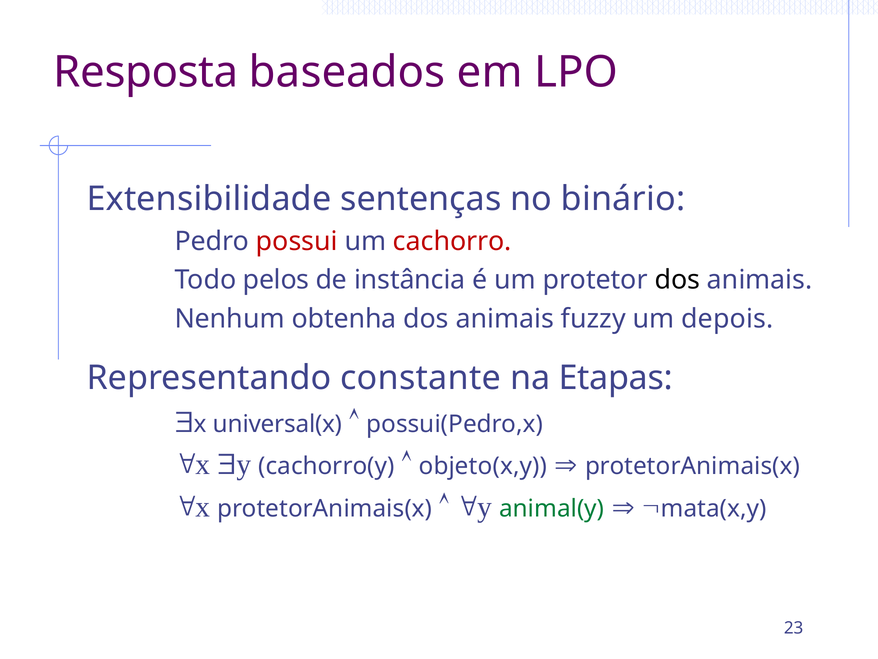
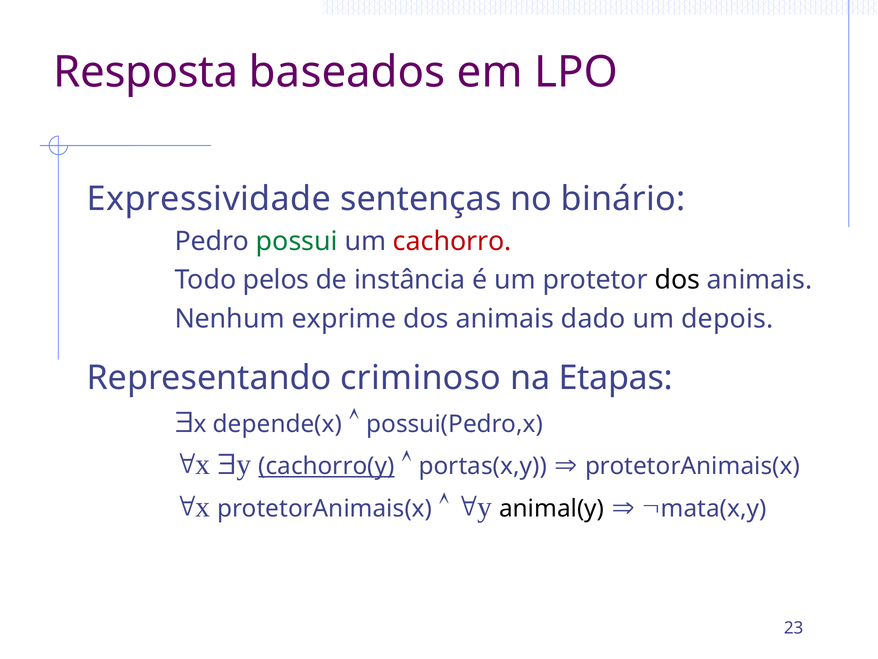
Extensibilidade: Extensibilidade -> Expressividade
possui colour: red -> green
obtenha: obtenha -> exprime
fuzzy: fuzzy -> dado
constante: constante -> criminoso
universal(x: universal(x -> depende(x
cachorro(y underline: none -> present
objeto(x,y: objeto(x,y -> portas(x,y
animal(y colour: green -> black
